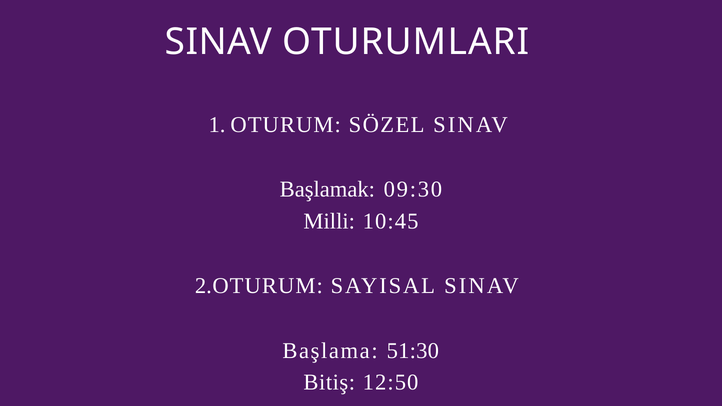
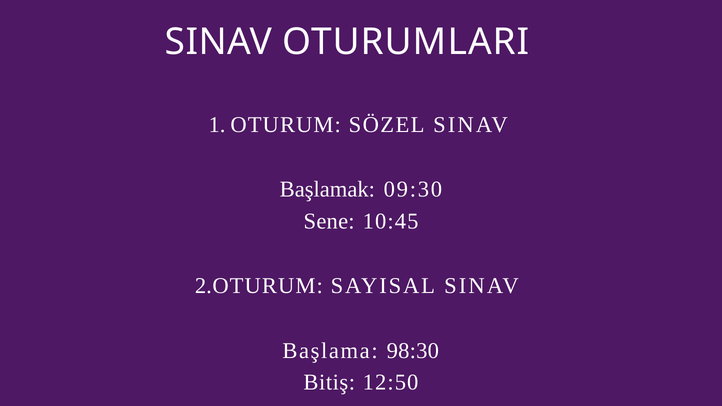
Milli: Milli -> Sene
51:30: 51:30 -> 98:30
